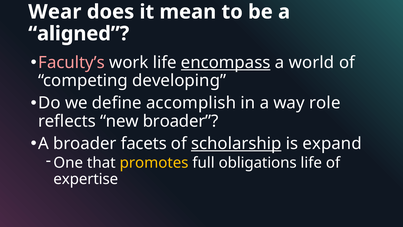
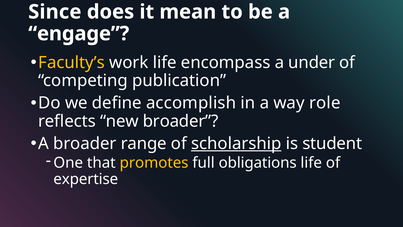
Wear: Wear -> Since
aligned: aligned -> engage
Faculty’s colour: pink -> yellow
encompass underline: present -> none
world: world -> under
developing: developing -> publication
facets: facets -> range
expand: expand -> student
